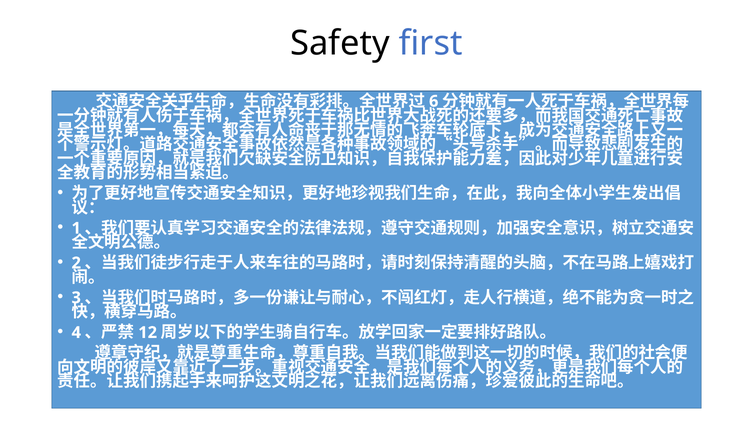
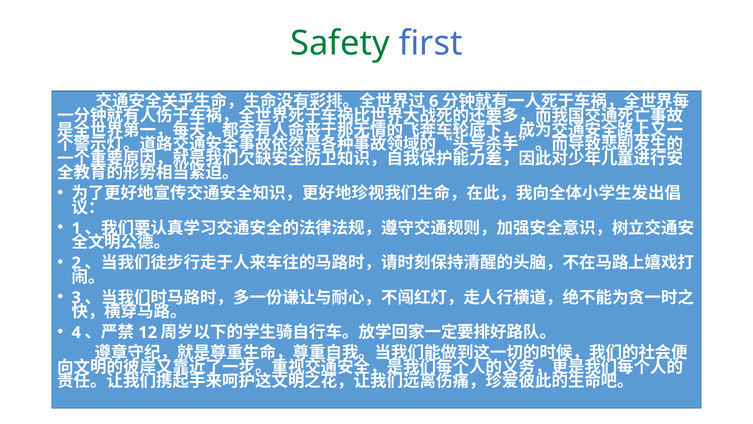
Safety colour: black -> green
